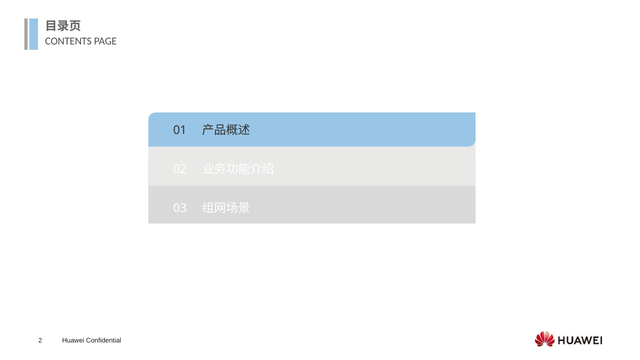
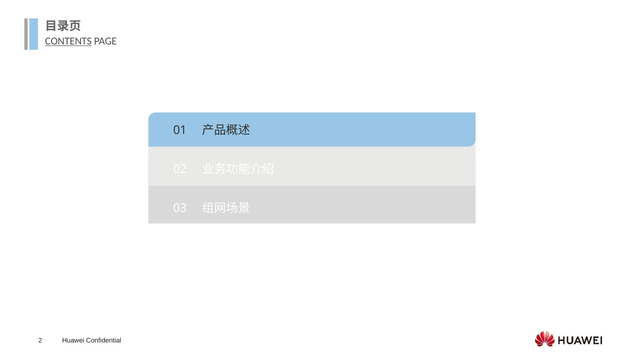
CONTENTS underline: none -> present
